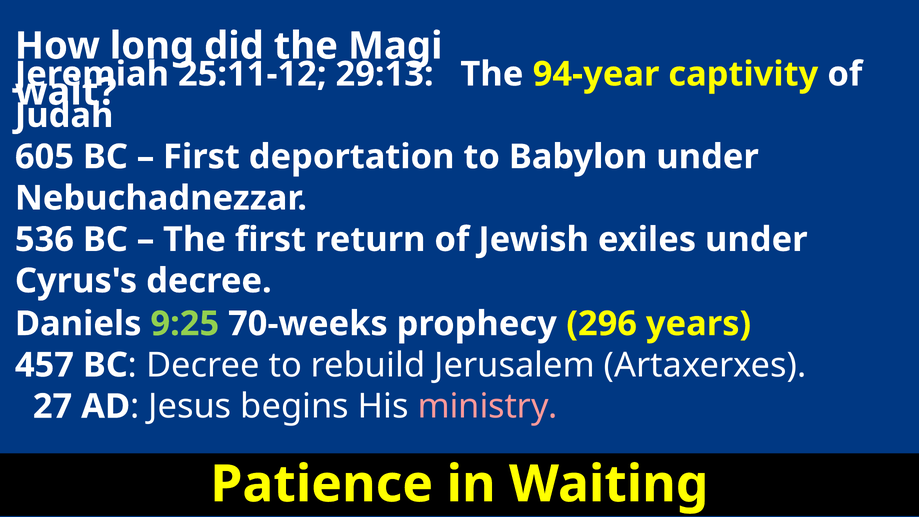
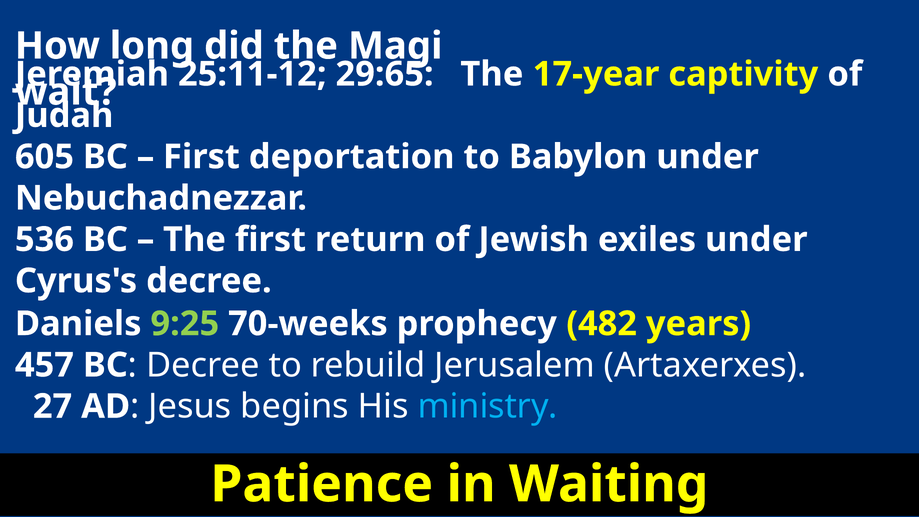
29:13: 29:13 -> 29:65
94-year: 94-year -> 17-year
296: 296 -> 482
ministry colour: pink -> light blue
